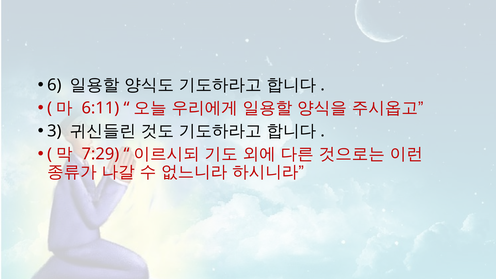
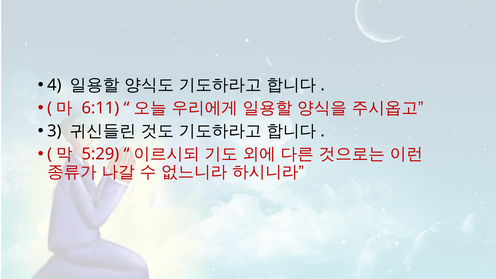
6: 6 -> 4
7:29: 7:29 -> 5:29
